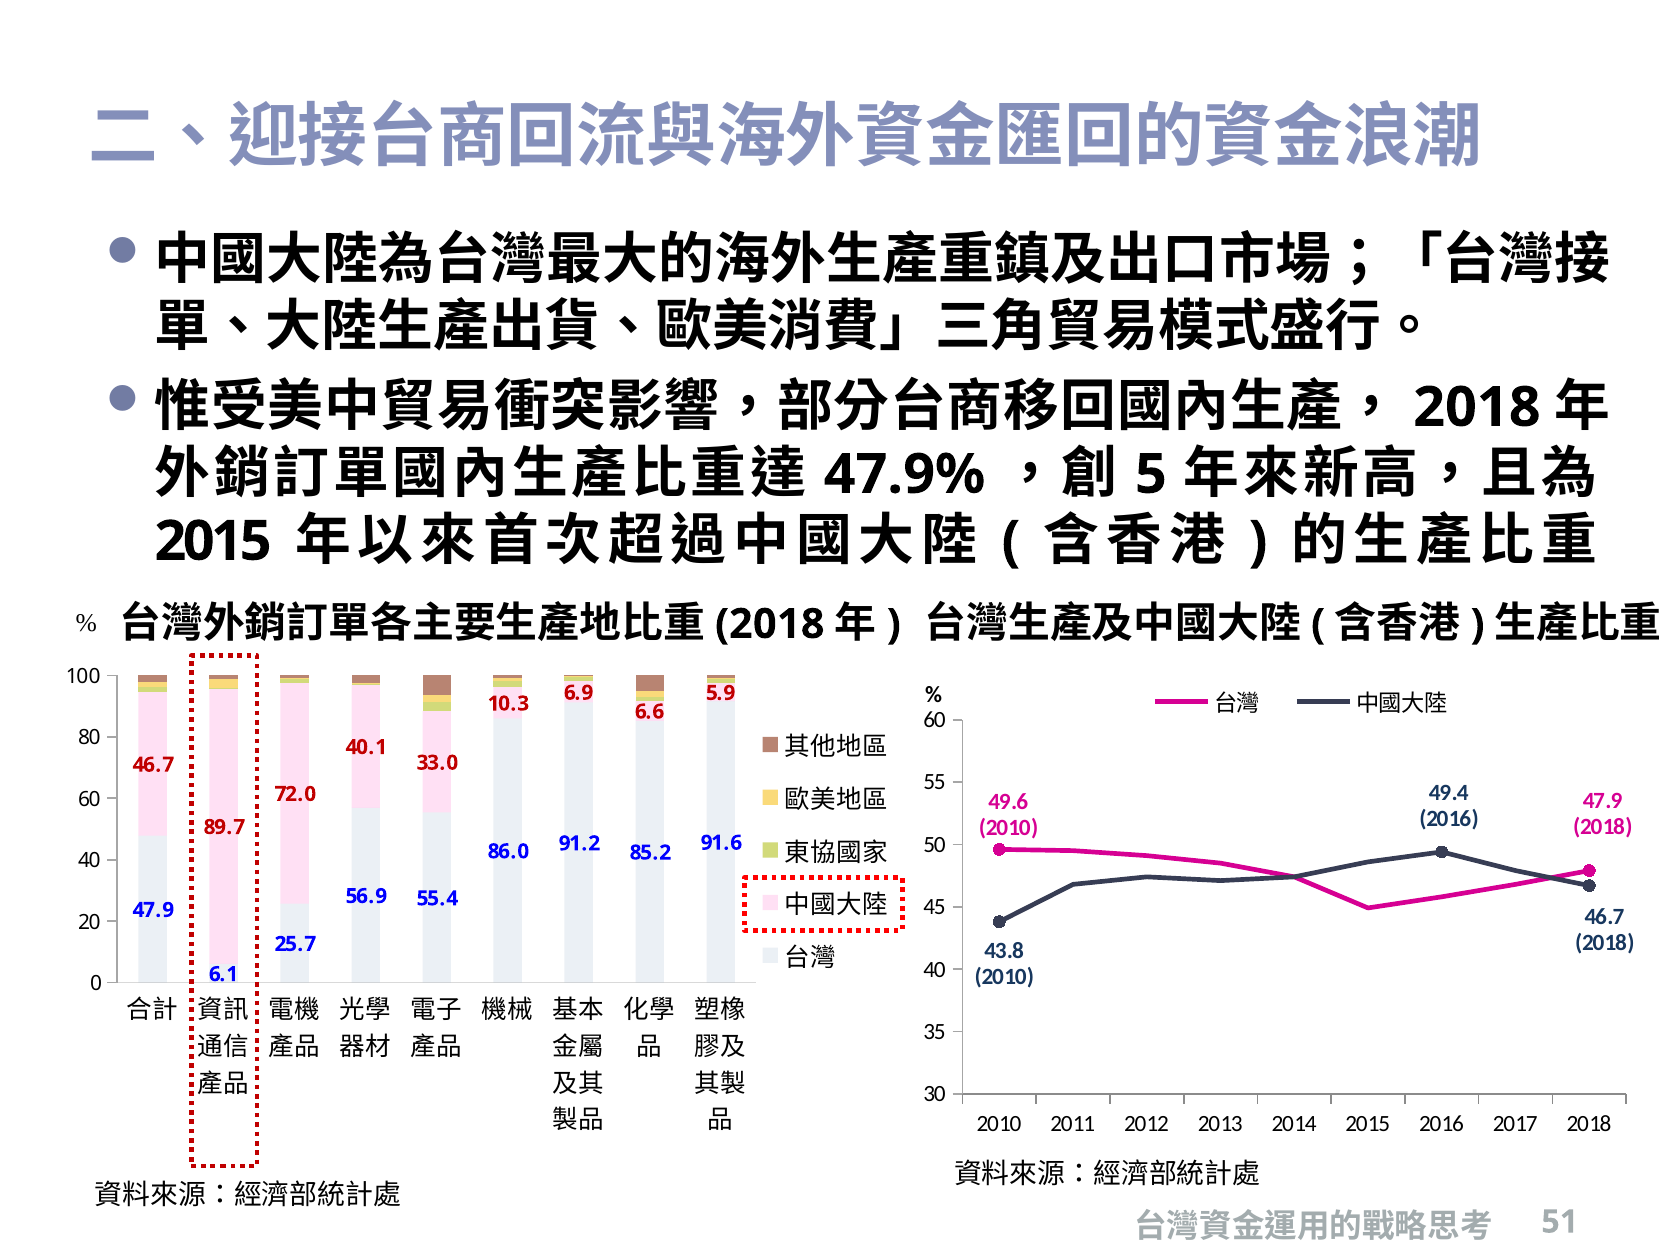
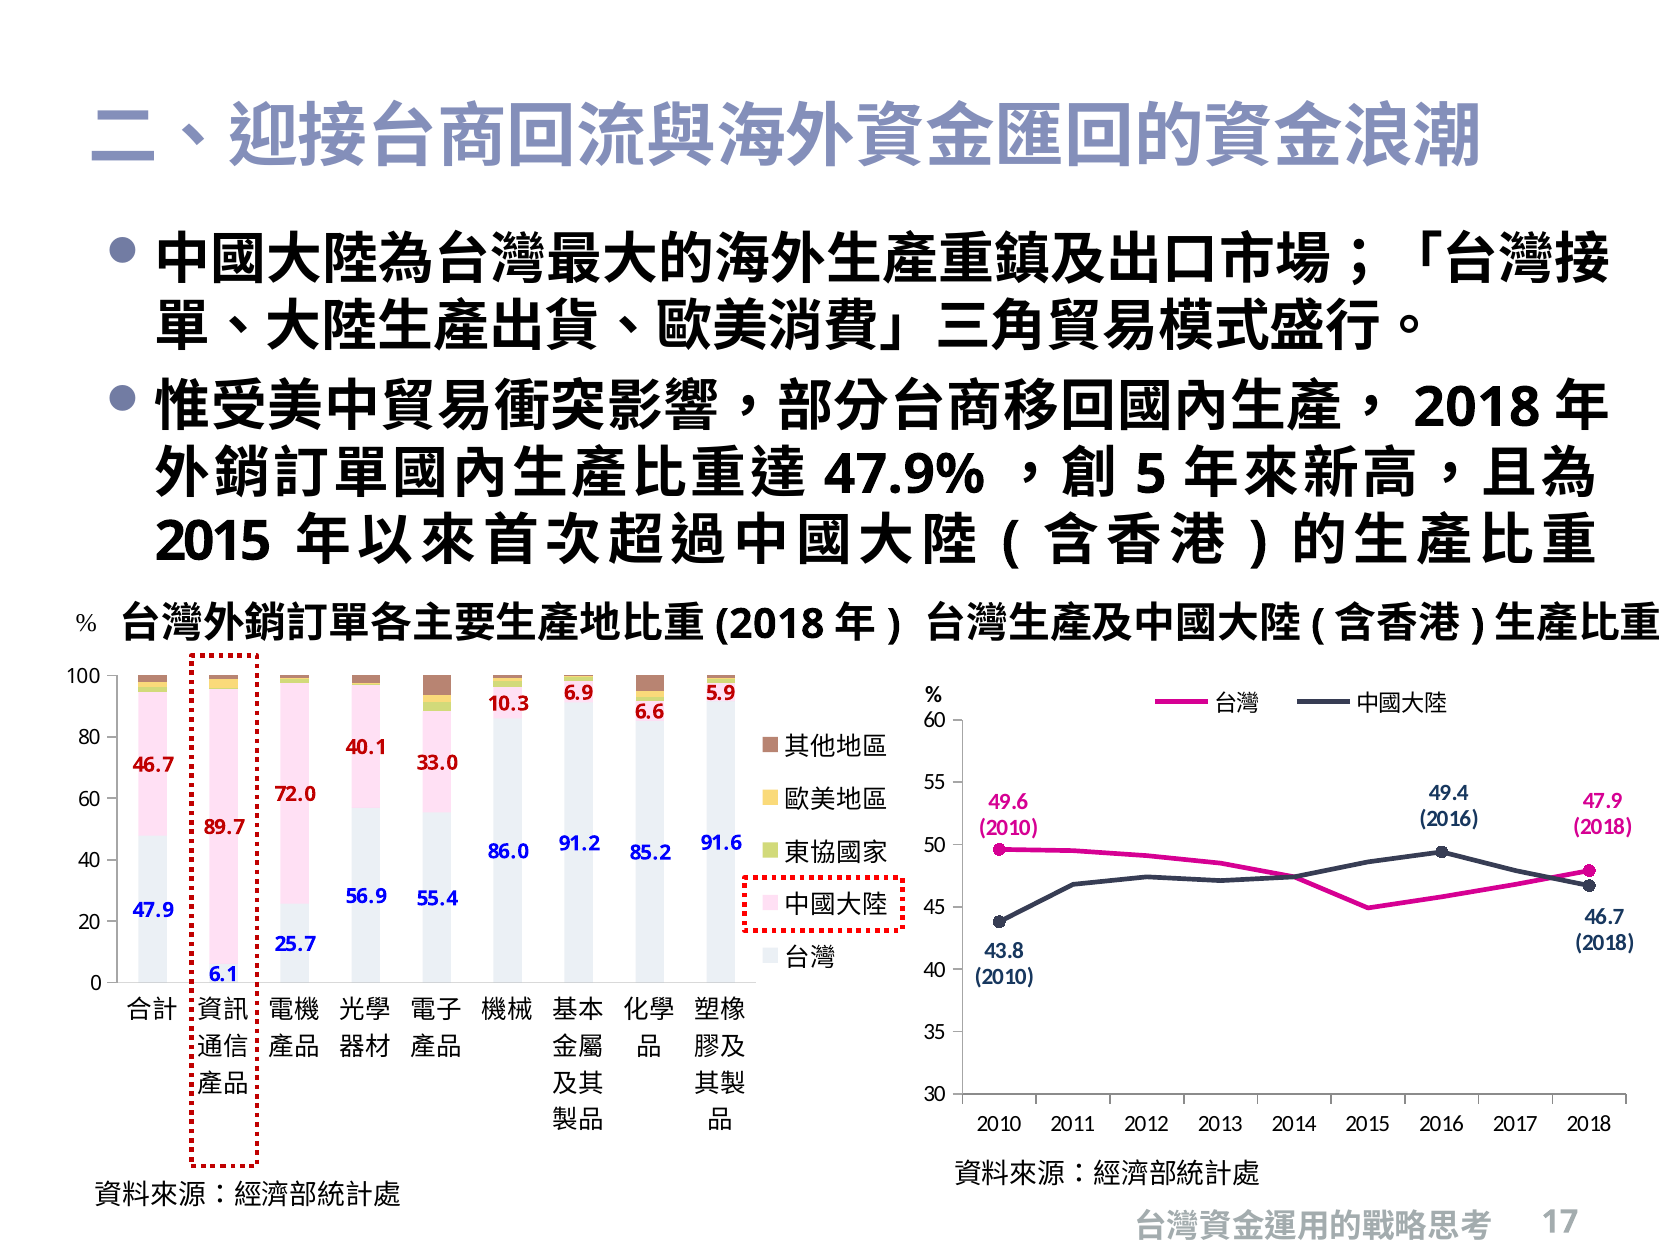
51: 51 -> 17
